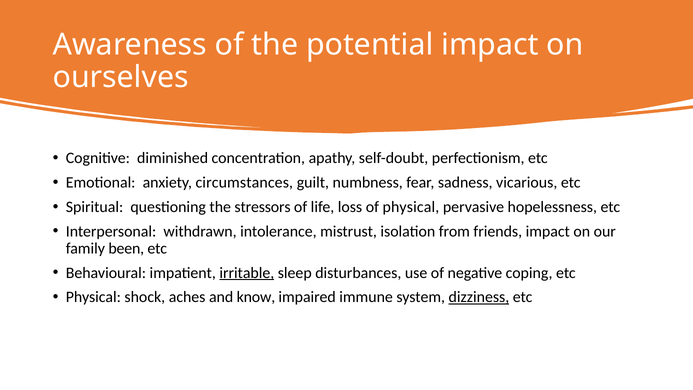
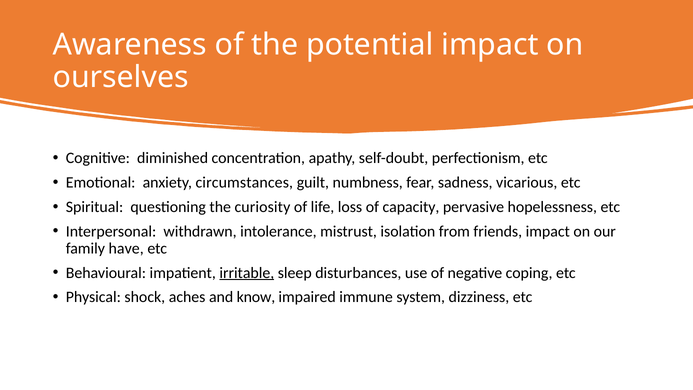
stressors: stressors -> curiosity
of physical: physical -> capacity
been: been -> have
dizziness underline: present -> none
